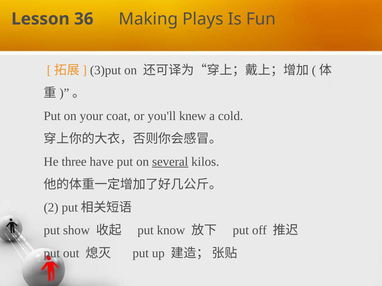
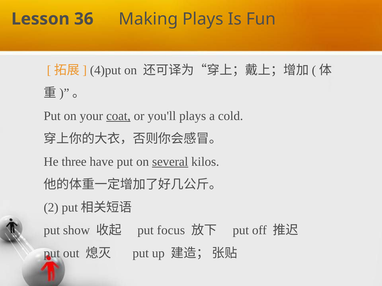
3)put: 3)put -> 4)put
coat underline: none -> present
you'll knew: knew -> plays
know: know -> focus
